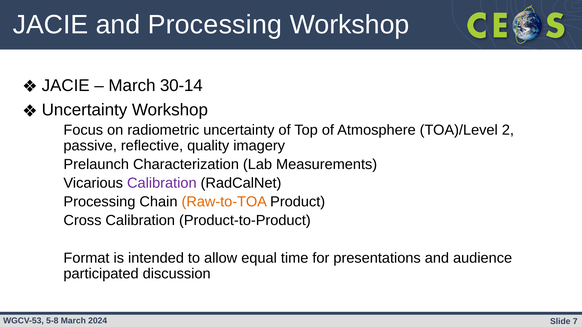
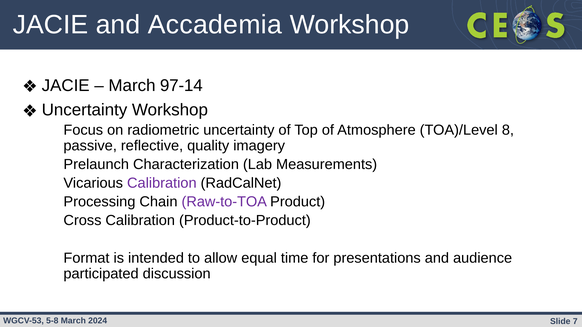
and Processing: Processing -> Accademia
30-14: 30-14 -> 97-14
2: 2 -> 8
Raw-to-TOA colour: orange -> purple
